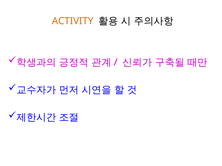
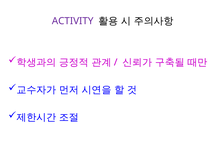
ACTIVITY colour: orange -> purple
